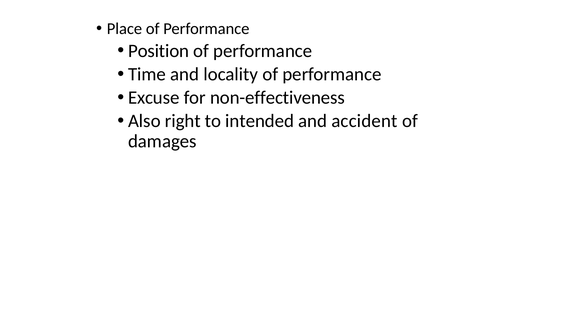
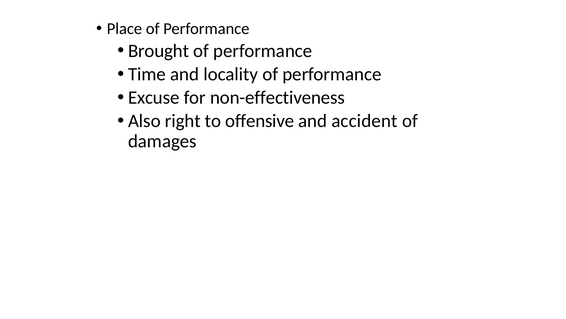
Position: Position -> Brought
intended: intended -> offensive
